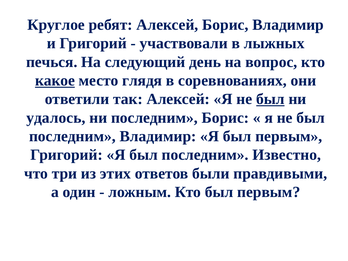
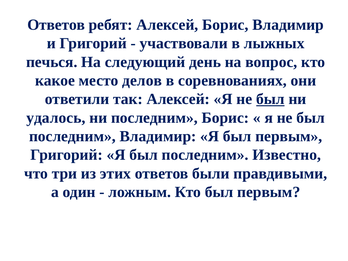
Круглое at (56, 25): Круглое -> Ответов
какое underline: present -> none
глядя: глядя -> делов
